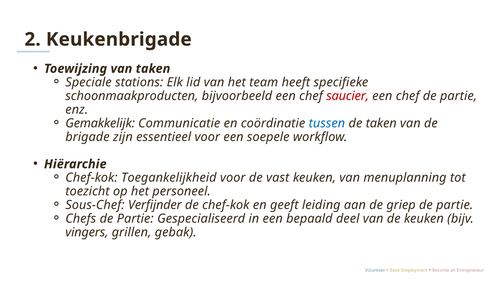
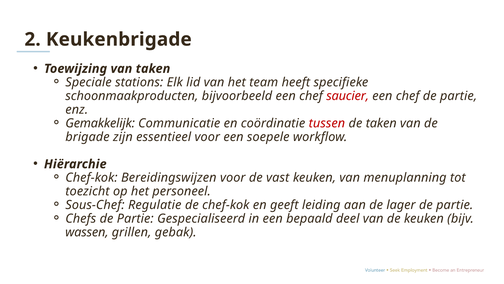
tussen colour: blue -> red
Toegankelijkheid: Toegankelijkheid -> Bereidingswijzen
Verfijnder: Verfijnder -> Regulatie
griep: griep -> lager
vingers: vingers -> wassen
